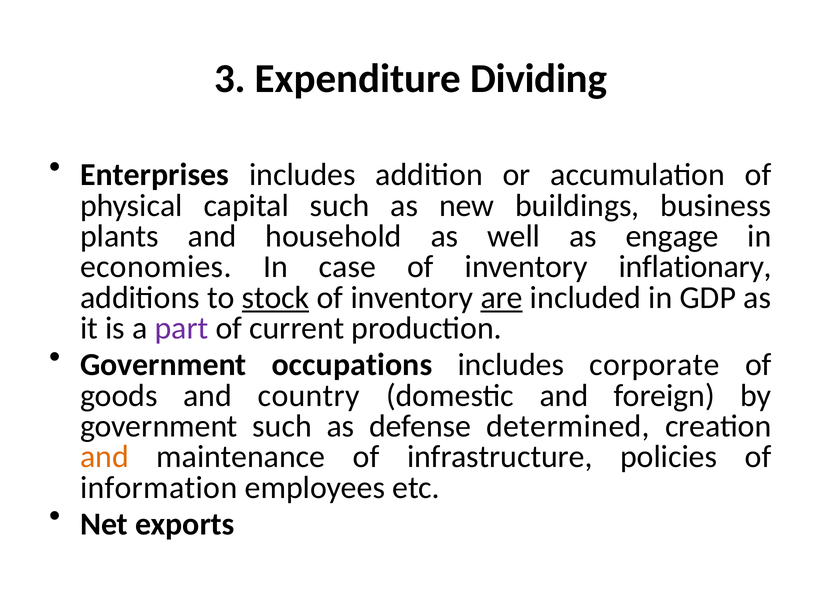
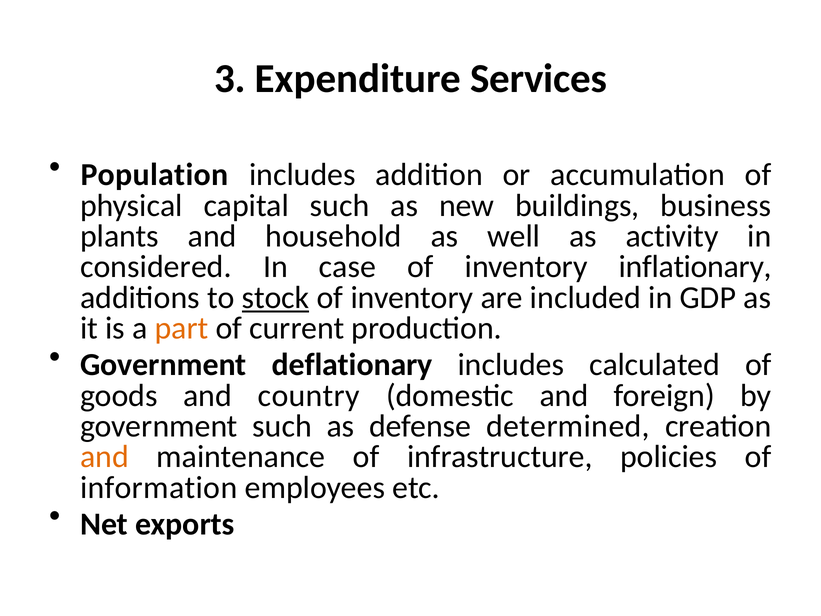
Dividing: Dividing -> Services
Enterprises: Enterprises -> Population
engage: engage -> activity
economies: economies -> considered
are underline: present -> none
part colour: purple -> orange
occupations: occupations -> deflationary
corporate: corporate -> calculated
